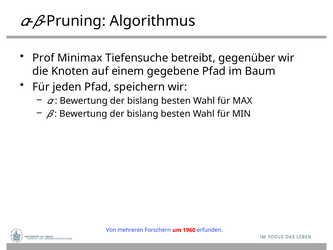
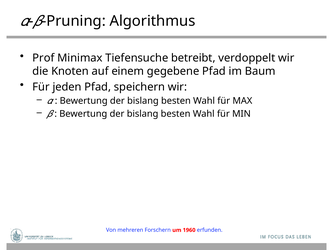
gegenüber: gegenüber -> verdoppelt
